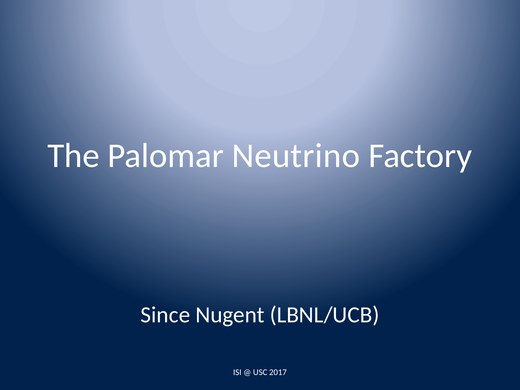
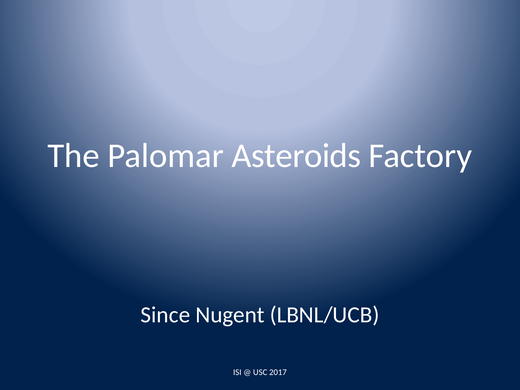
Neutrino: Neutrino -> Asteroids
